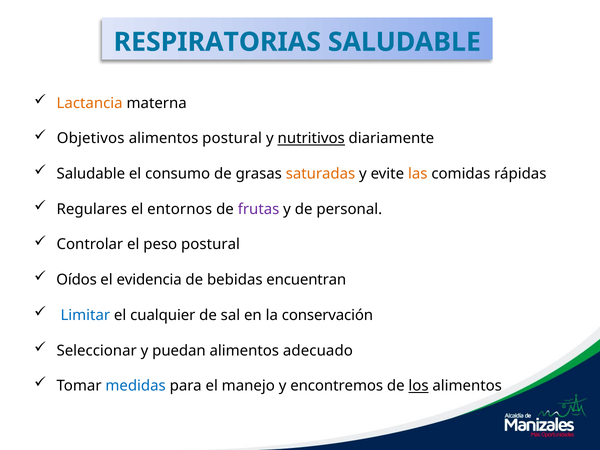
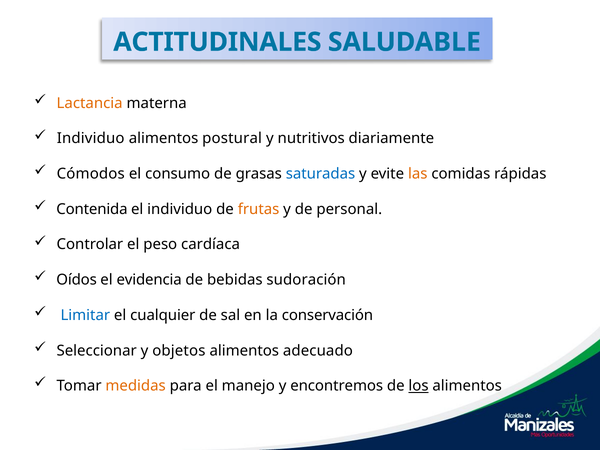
RESPIRATORIAS: RESPIRATORIAS -> ACTITUDINALES
Objetivos at (91, 139): Objetivos -> Individuo
nutritivos underline: present -> none
Saludable at (91, 174): Saludable -> Cómodos
saturadas colour: orange -> blue
Regulares: Regulares -> Contenida
el entornos: entornos -> individuo
frutas colour: purple -> orange
peso postural: postural -> cardíaca
encuentran: encuentran -> sudoración
puedan: puedan -> objetos
medidas colour: blue -> orange
